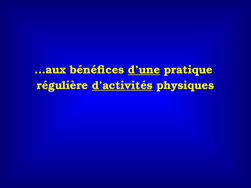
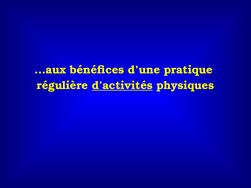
d’une underline: present -> none
